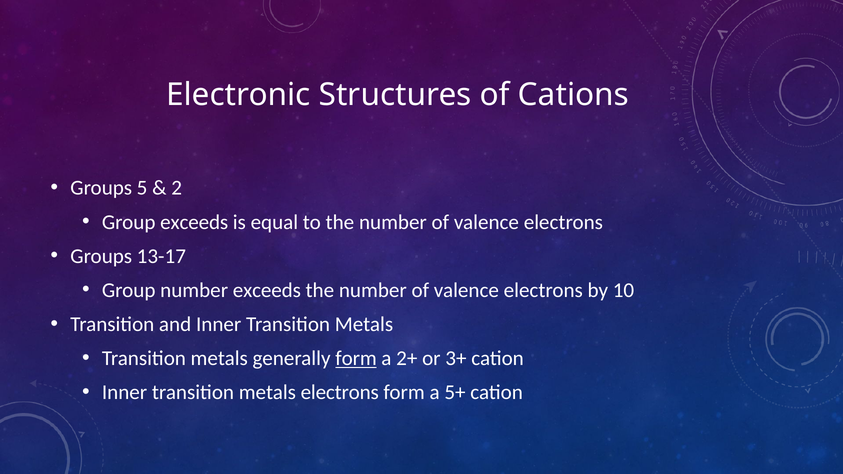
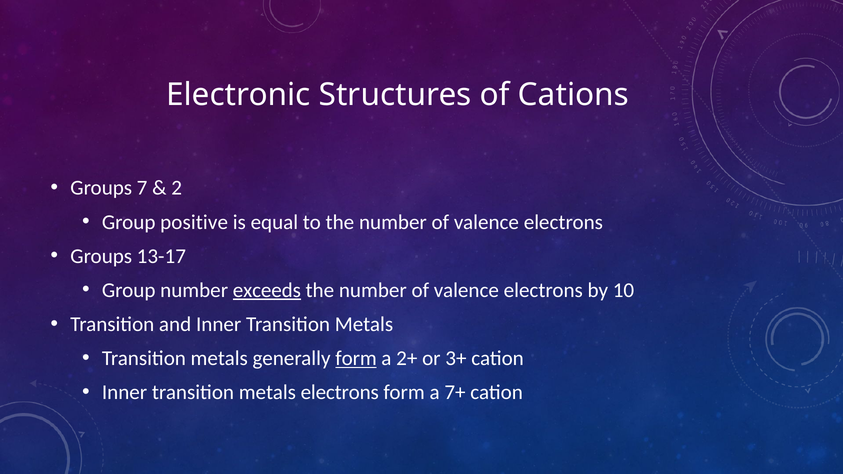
5: 5 -> 7
Group exceeds: exceeds -> positive
exceeds at (267, 290) underline: none -> present
5+: 5+ -> 7+
